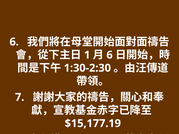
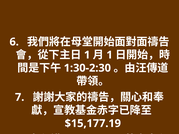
6 at (110, 55): 6 -> 1
